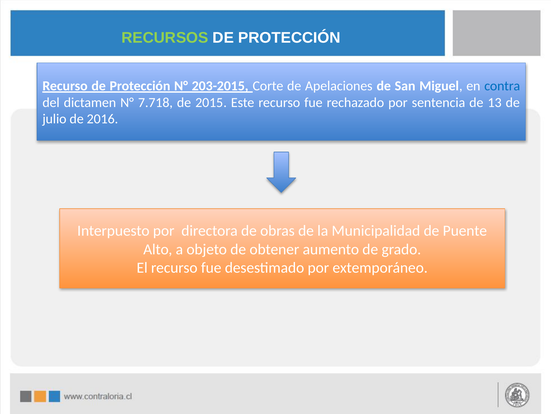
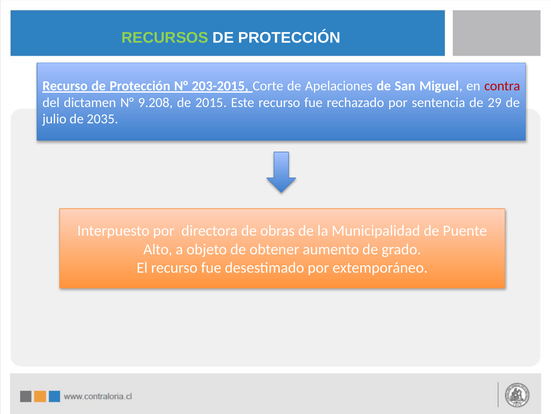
contra colour: blue -> red
7.718: 7.718 -> 9.208
13: 13 -> 29
2016: 2016 -> 2035
